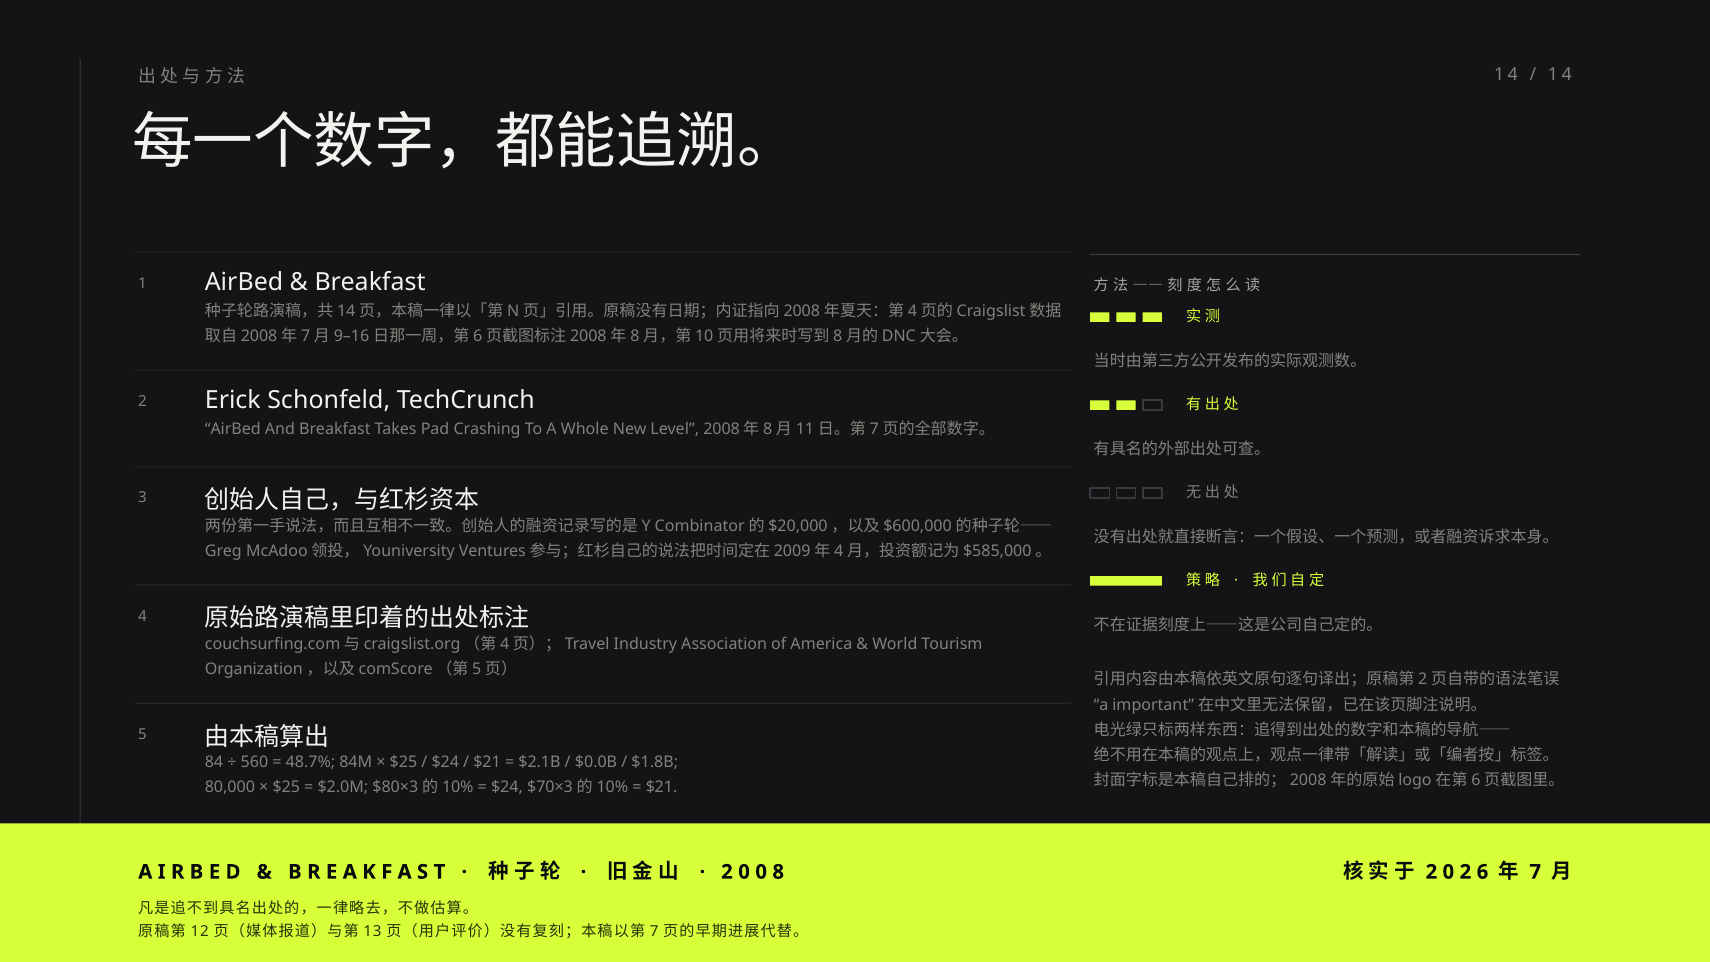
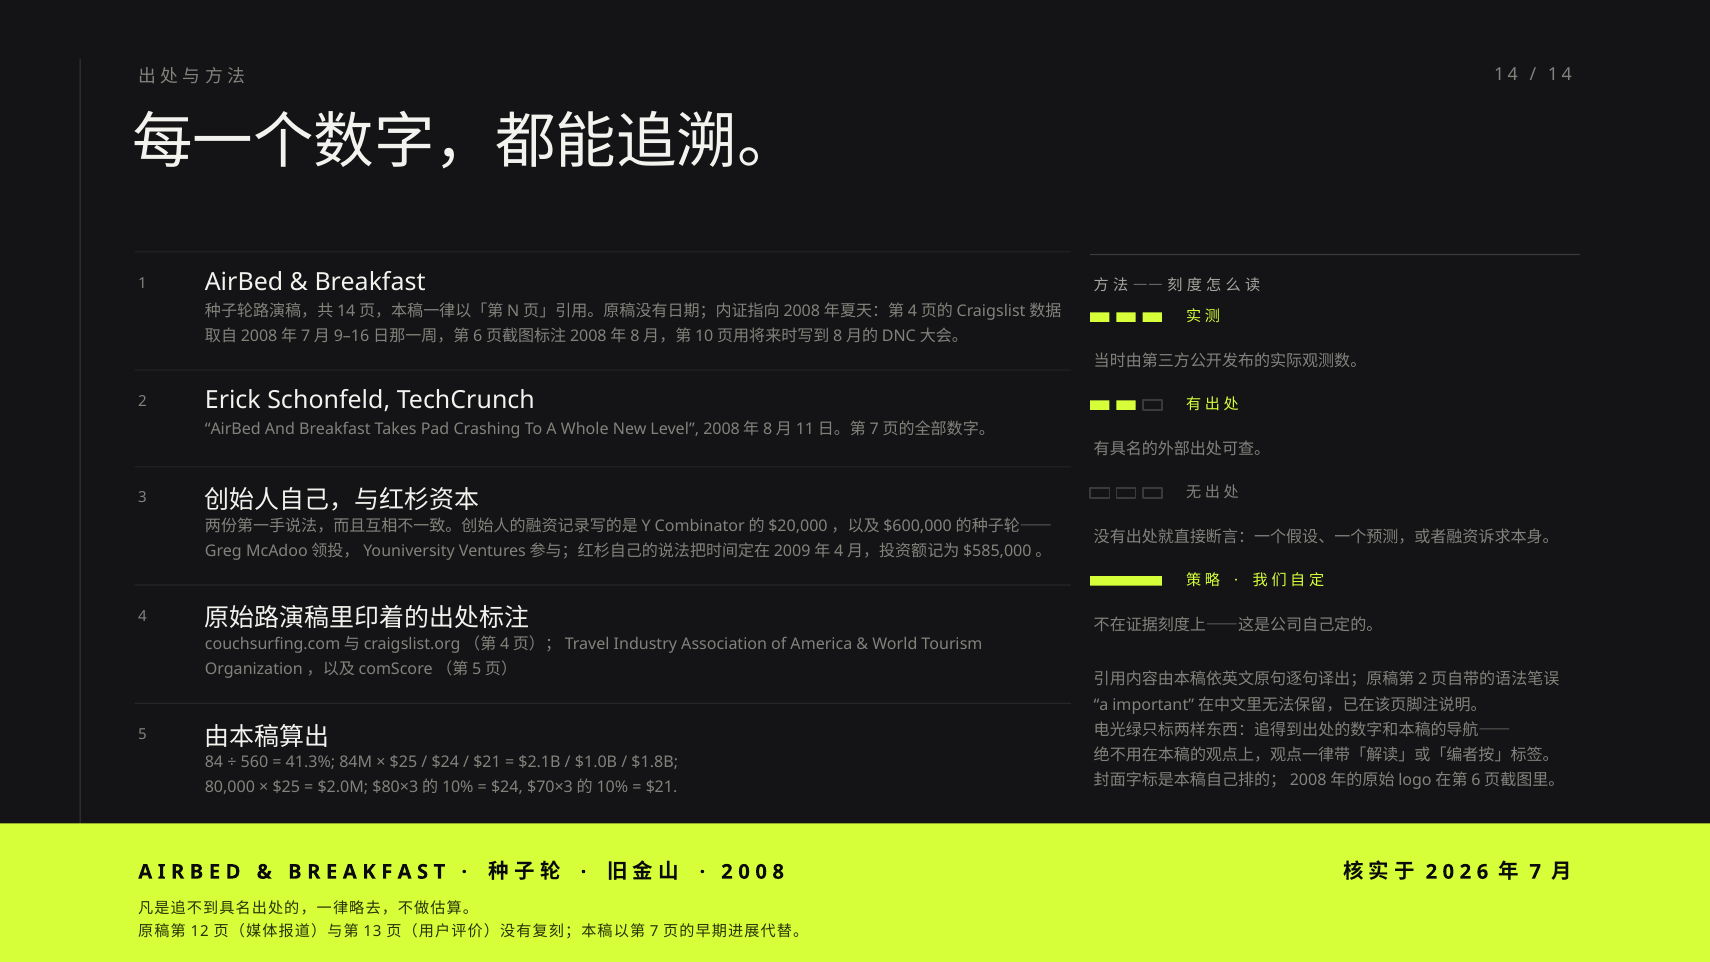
48.7%: 48.7% -> 41.3%
$0.0B: $0.0B -> $1.0B
